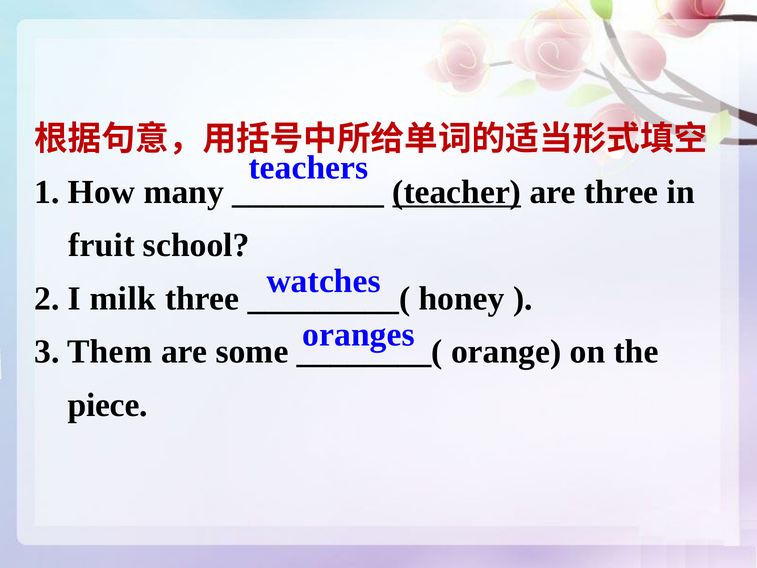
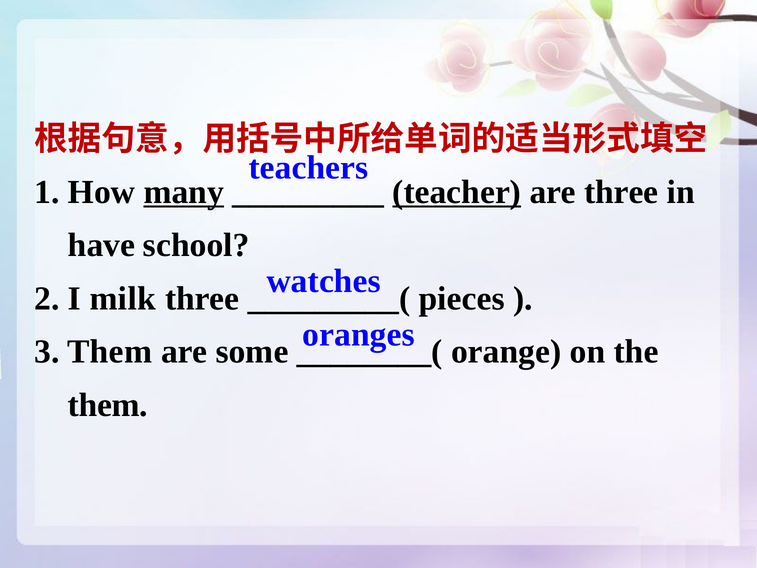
many underline: none -> present
fruit: fruit -> have
honey: honey -> pieces
piece at (108, 405): piece -> them
